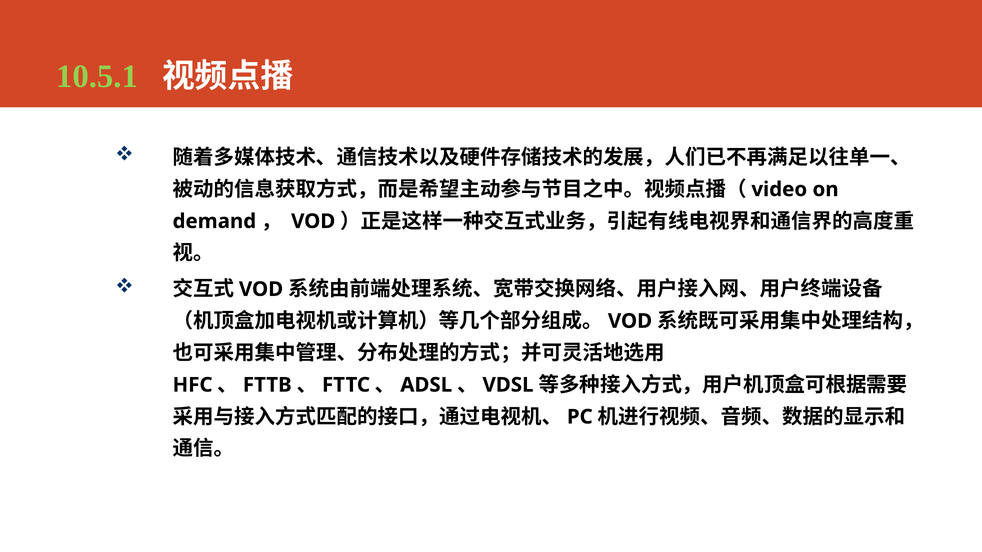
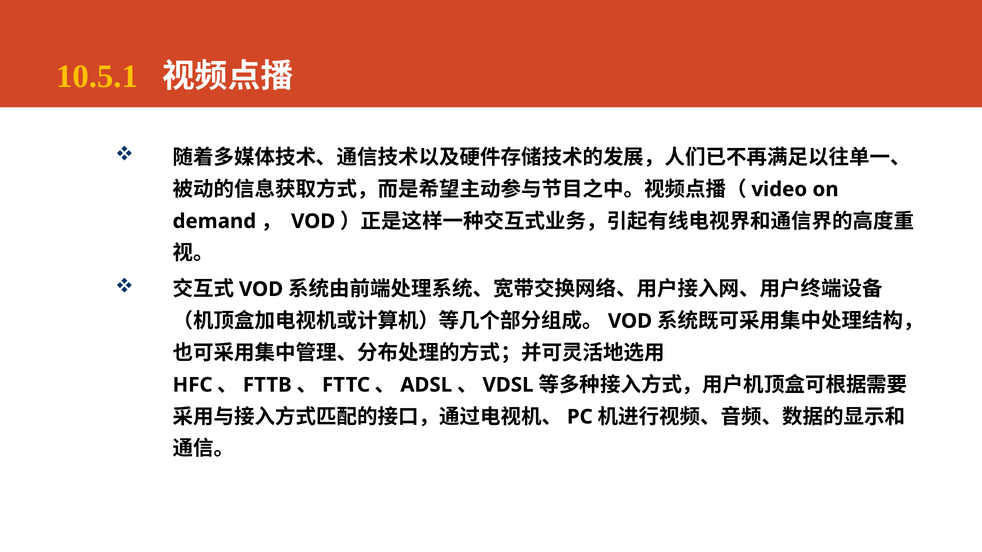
10.5.1 colour: light green -> yellow
